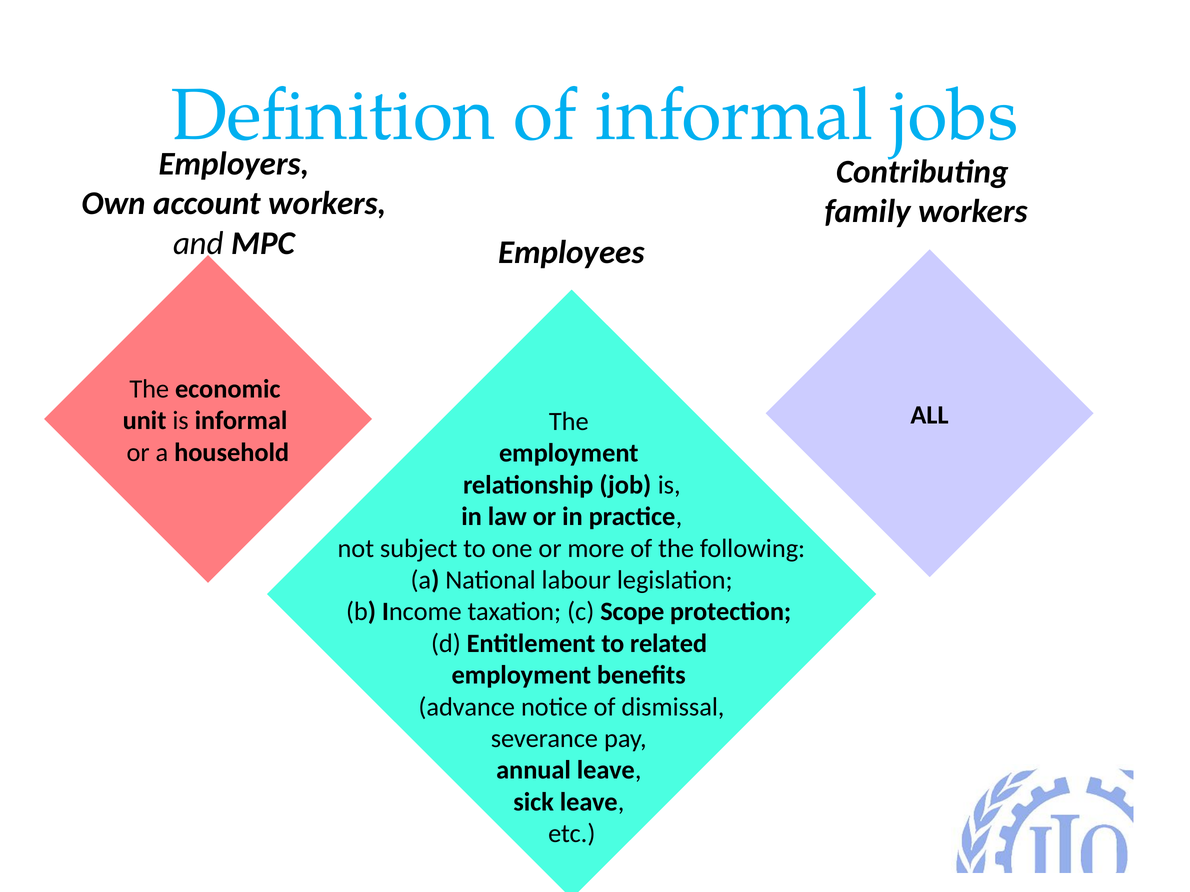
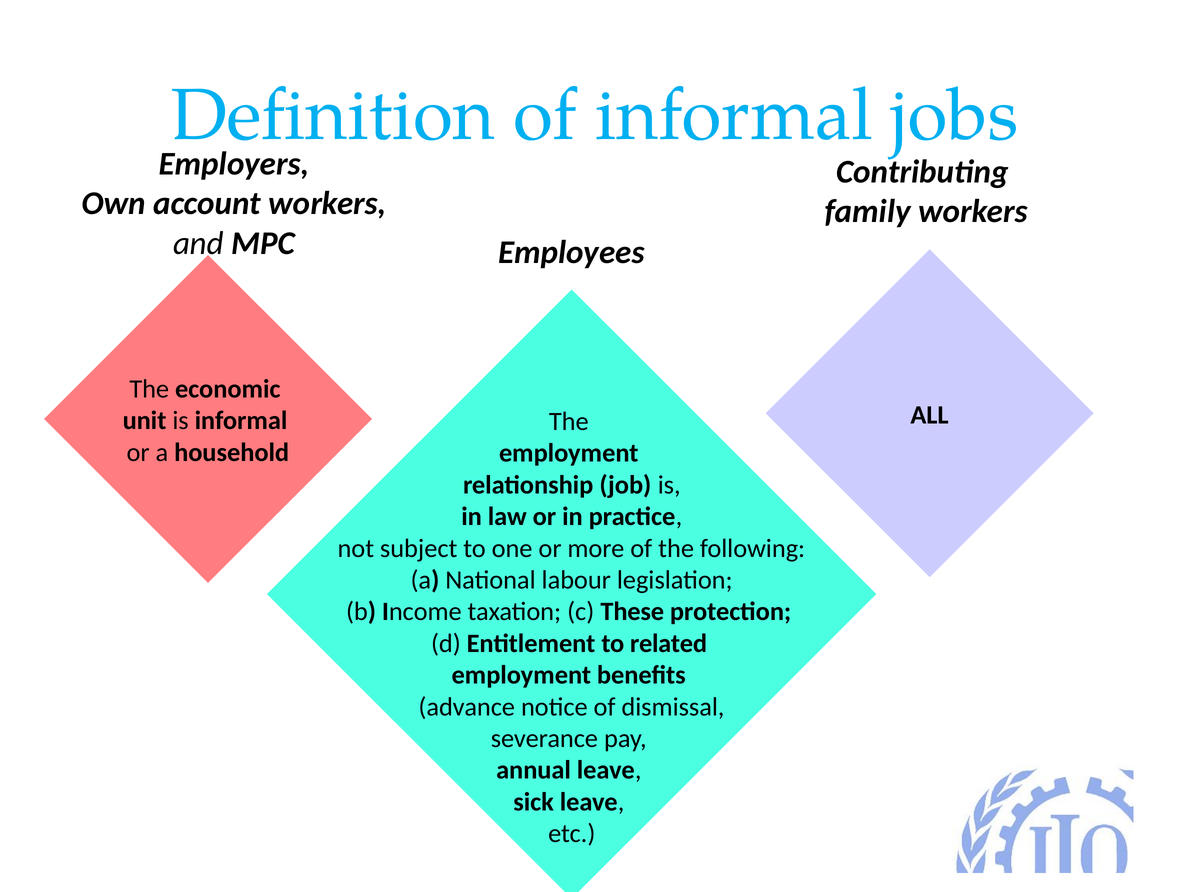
Scope: Scope -> These
